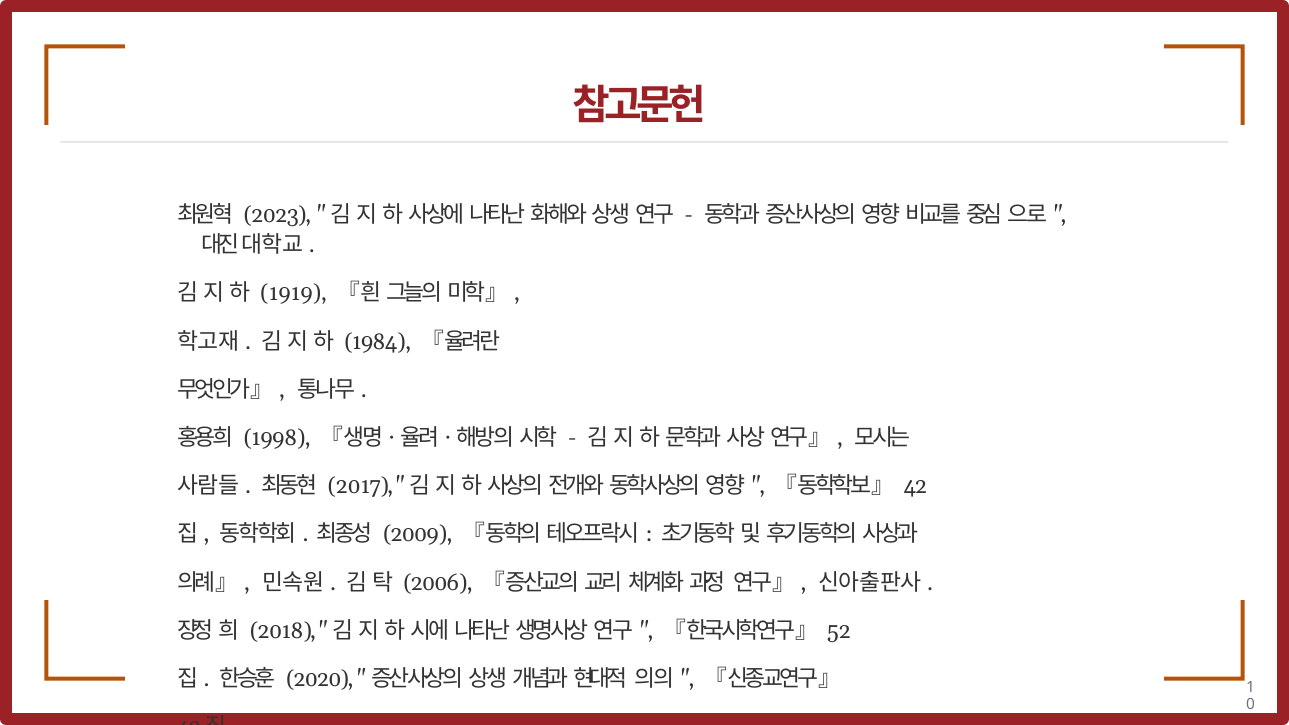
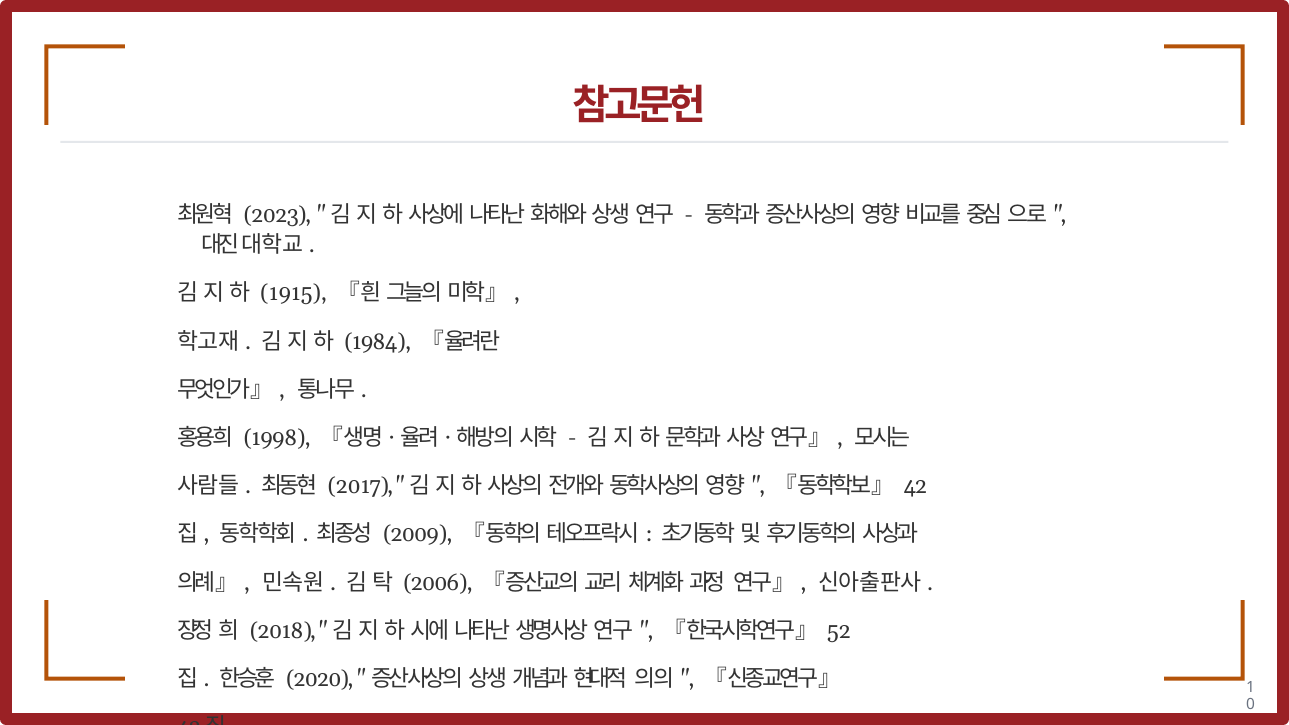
1919: 1919 -> 1915
